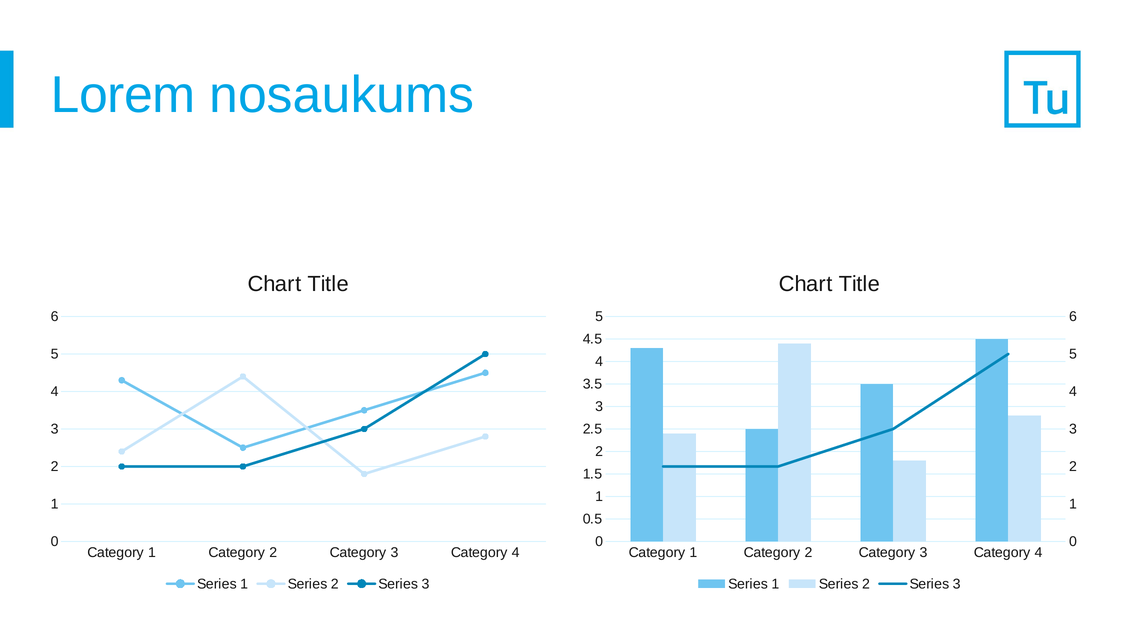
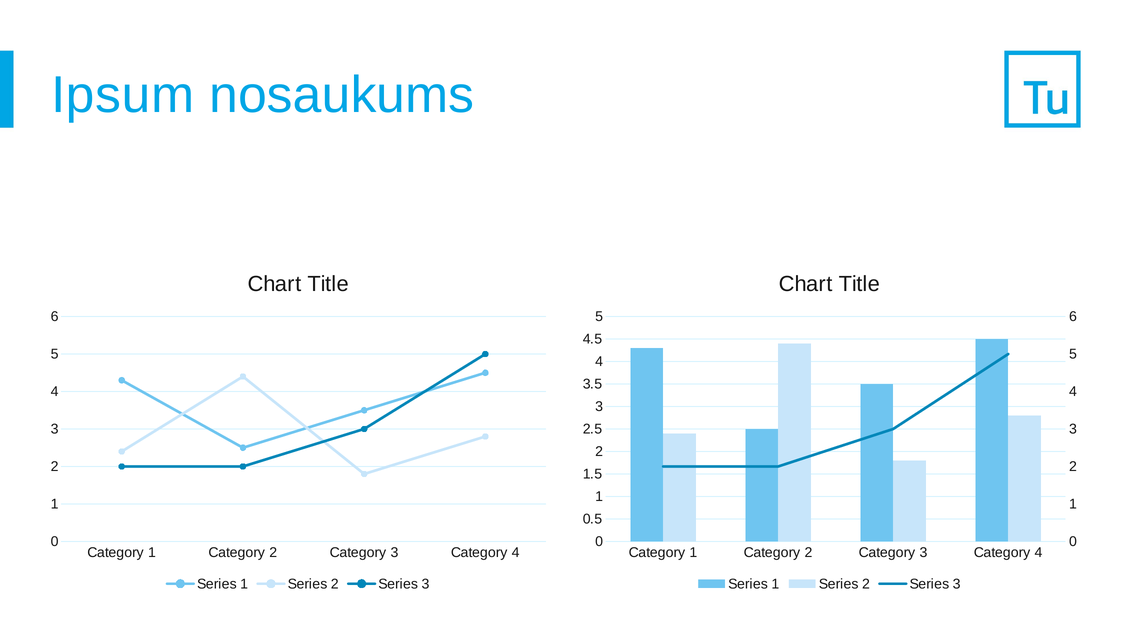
Lorem: Lorem -> Ipsum
